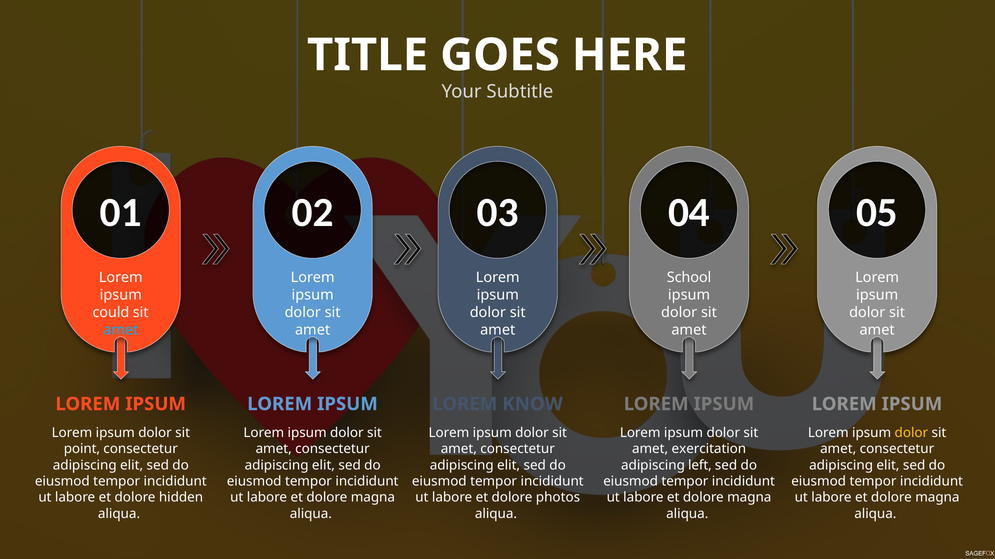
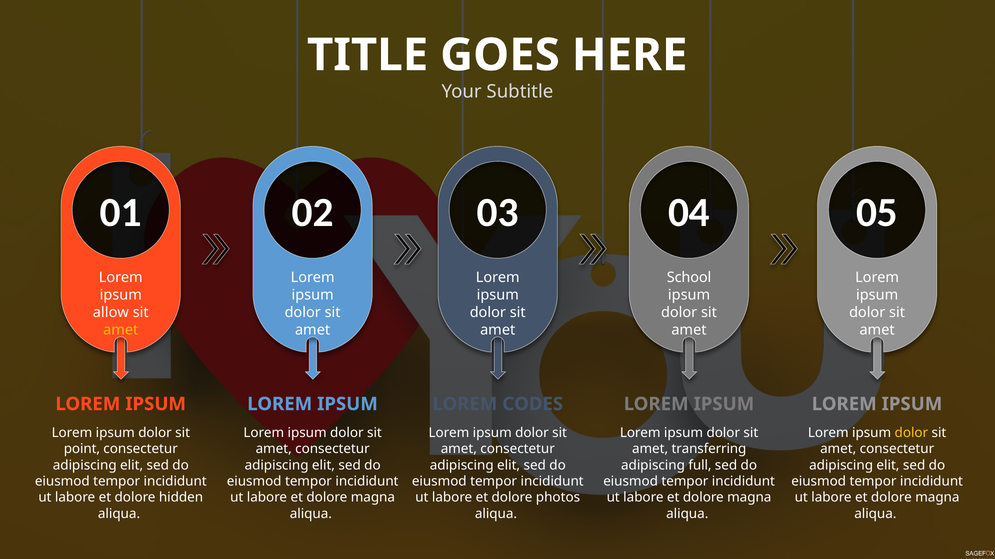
could: could -> allow
amet at (121, 330) colour: light blue -> yellow
KNOW: KNOW -> CODES
exercitation: exercitation -> transferring
left: left -> full
